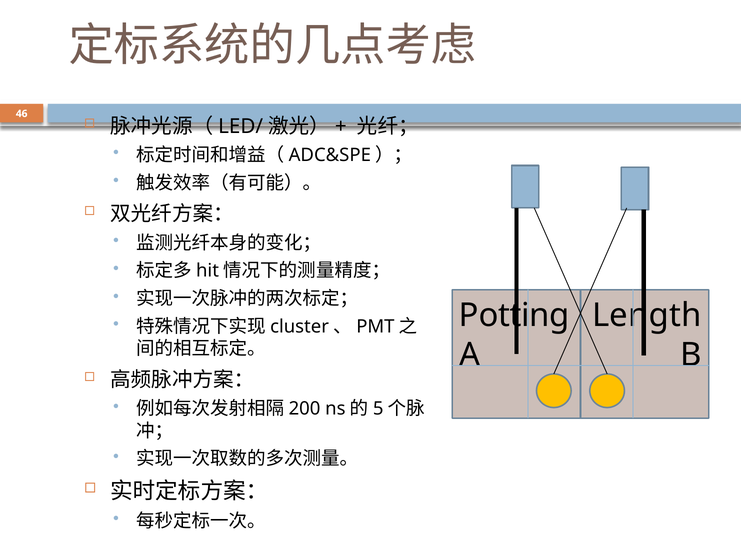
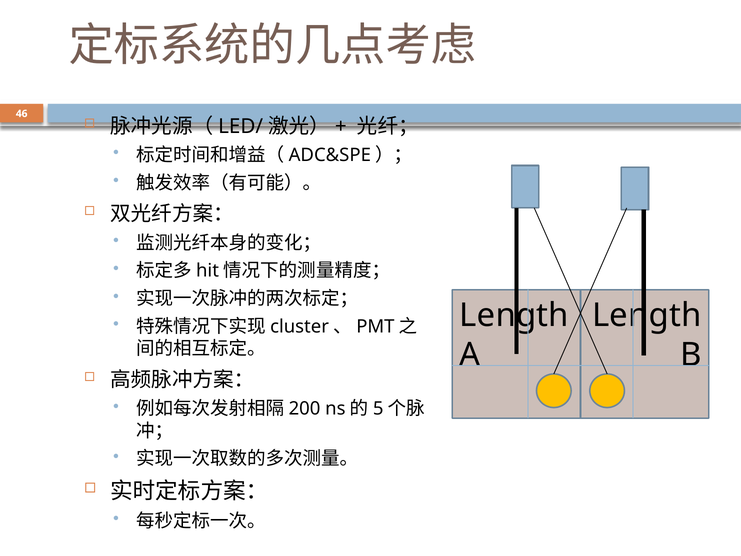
Potting at (514, 315): Potting -> Length
